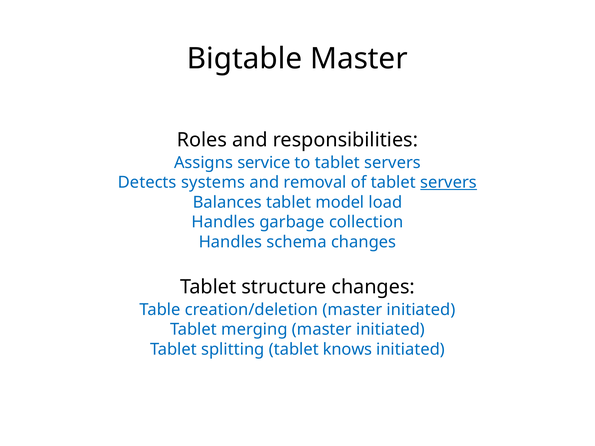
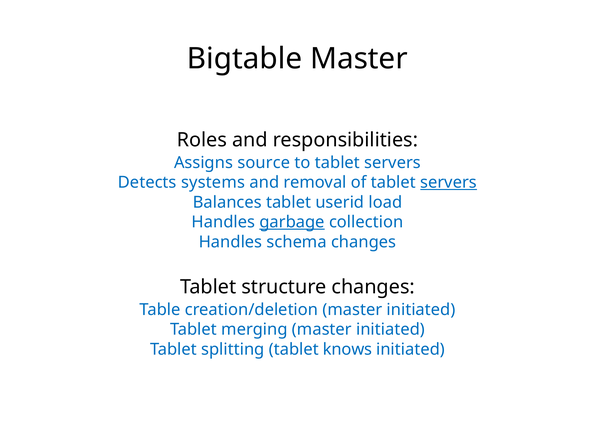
service: service -> source
model: model -> userid
garbage underline: none -> present
